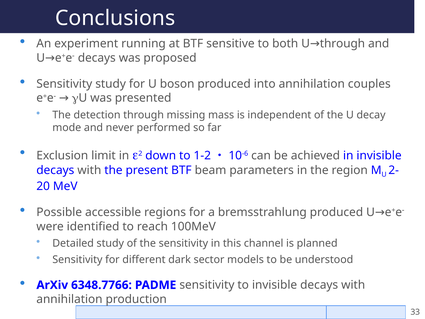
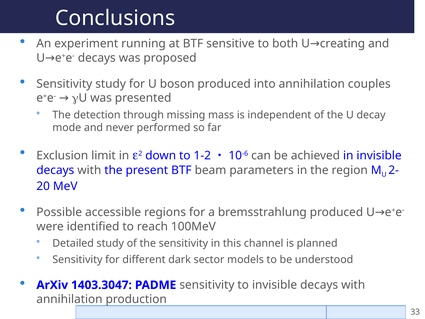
U through: through -> creating
6348.7766: 6348.7766 -> 1403.3047
